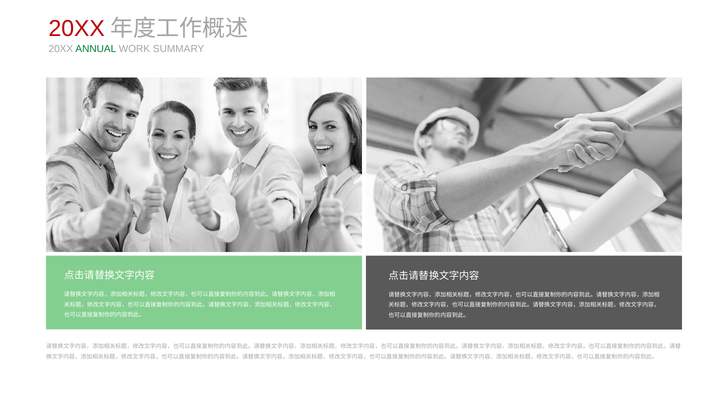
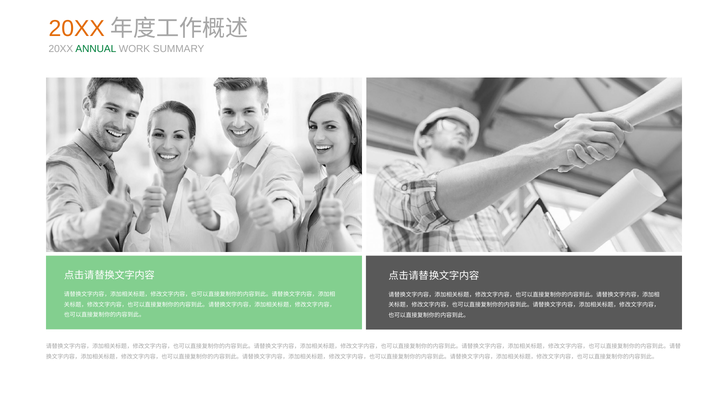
20XX at (77, 29) colour: red -> orange
